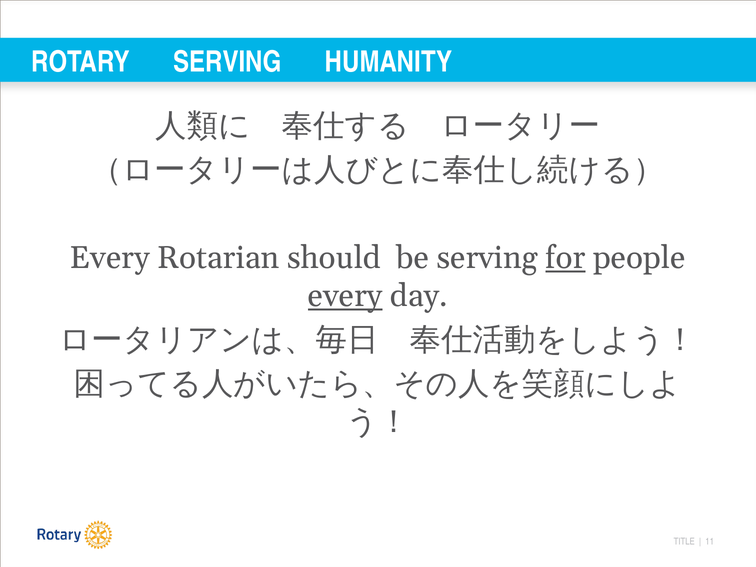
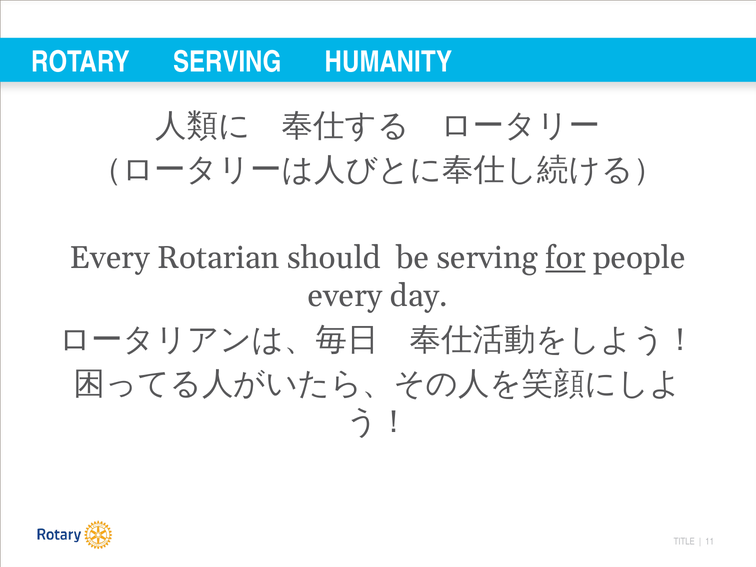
every at (345, 296) underline: present -> none
